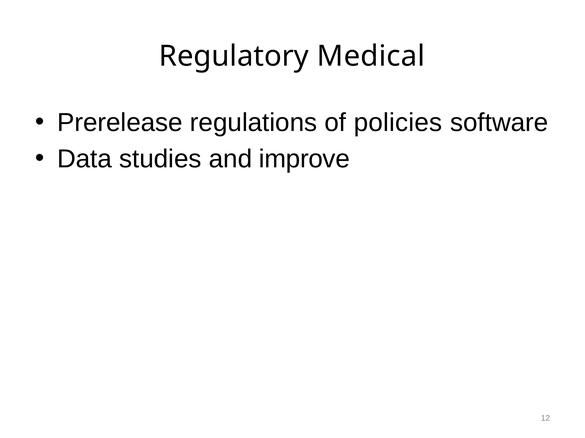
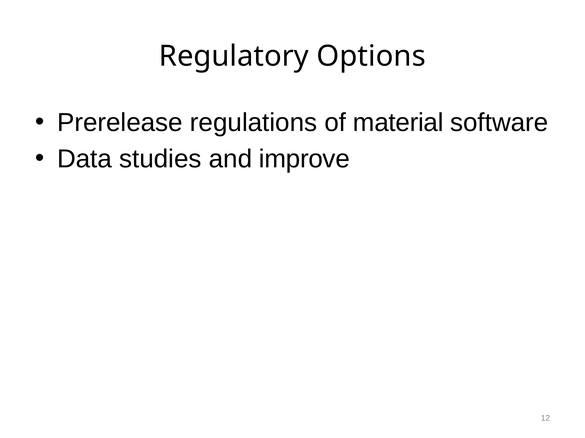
Medical: Medical -> Options
policies: policies -> material
